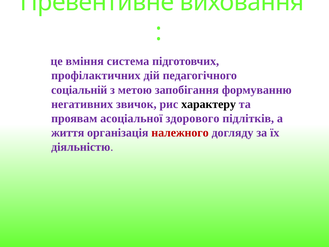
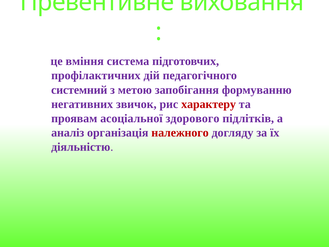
соціальній: соціальній -> системний
характеру colour: black -> red
життя: життя -> аналіз
